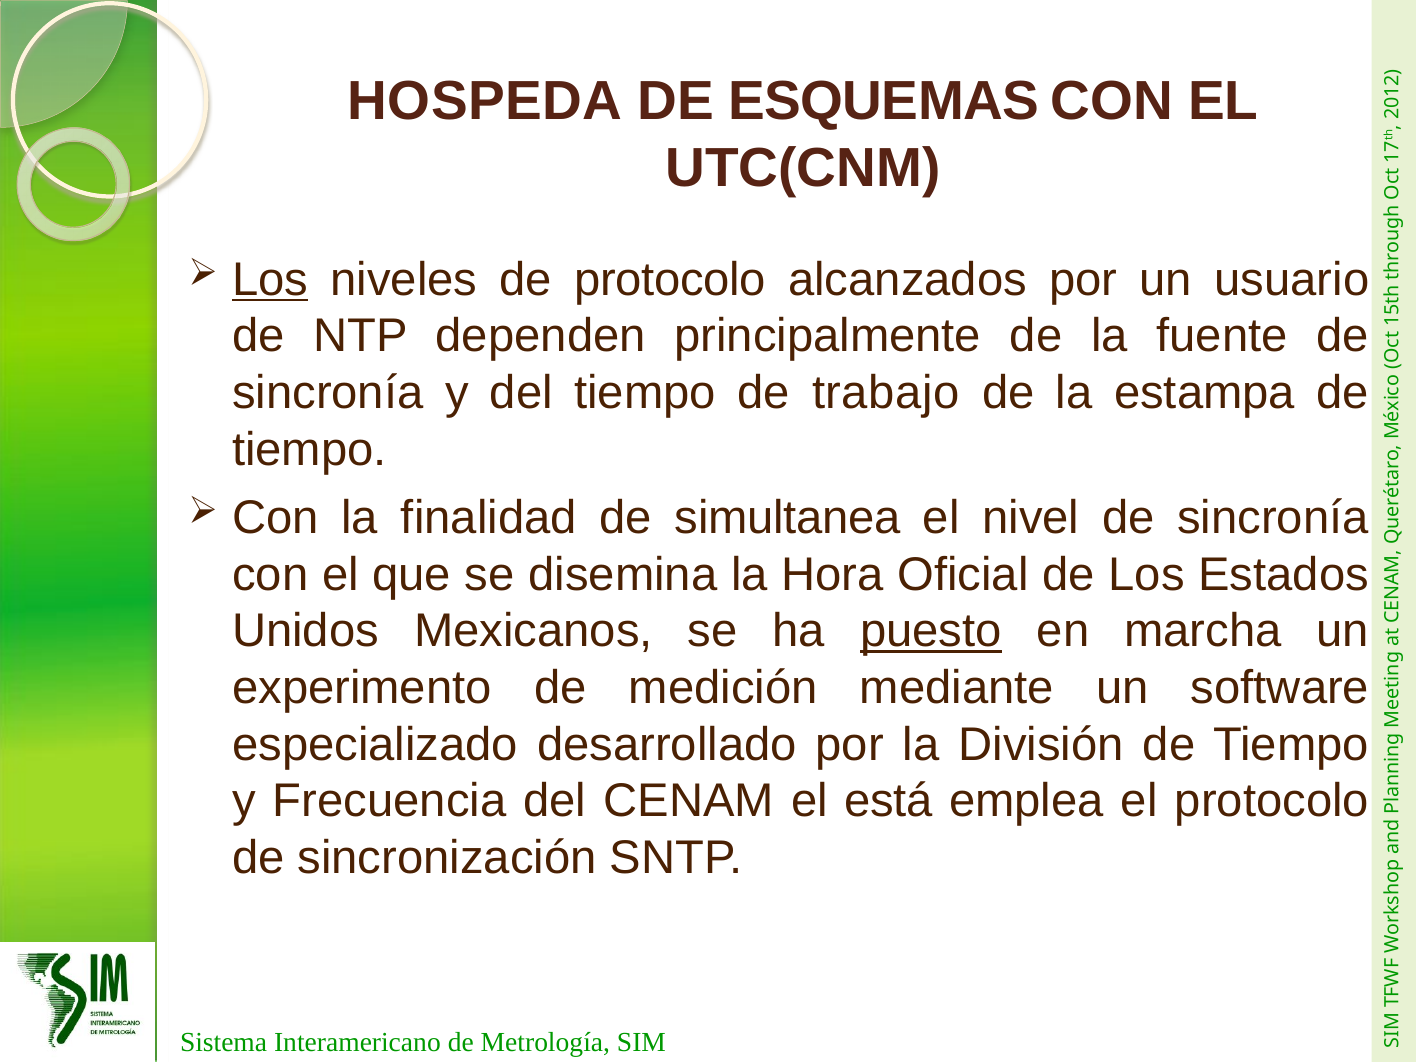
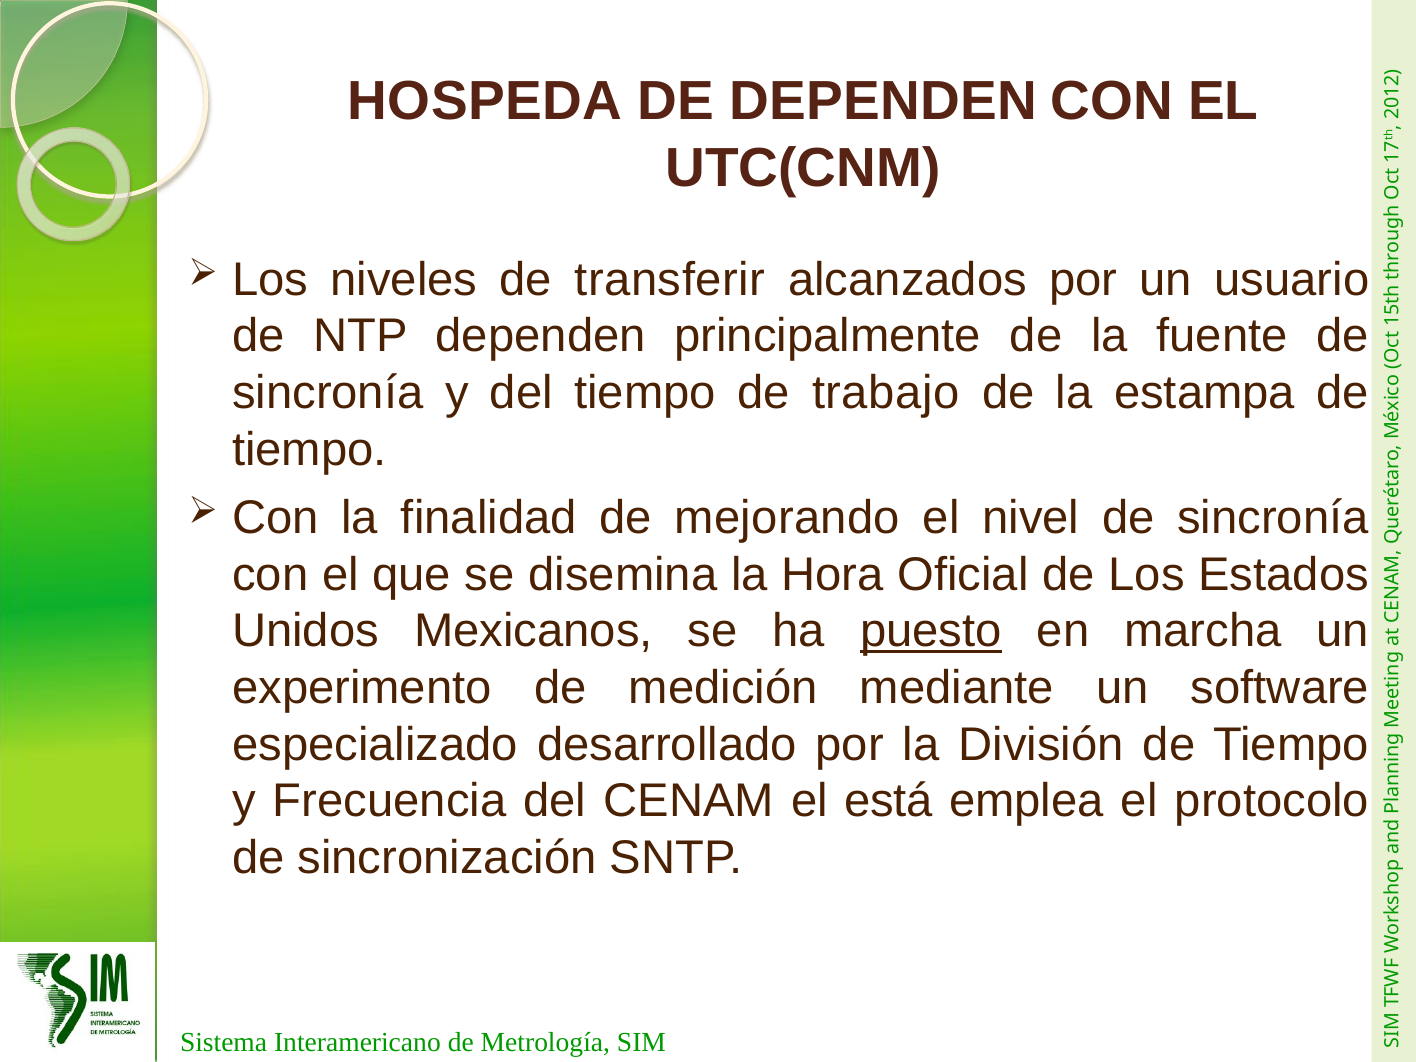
DE ESQUEMAS: ESQUEMAS -> DEPENDEN
Los at (270, 280) underline: present -> none
de protocolo: protocolo -> transferir
simultanea: simultanea -> mejorando
